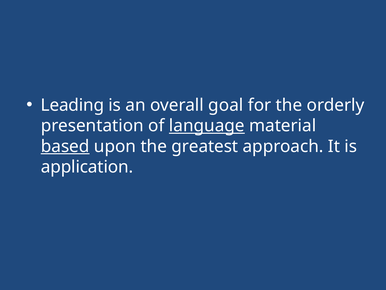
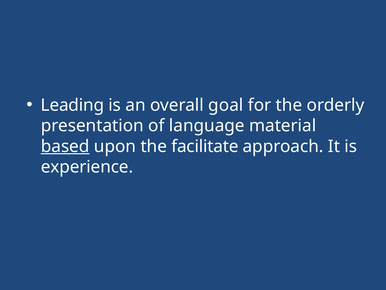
language underline: present -> none
greatest: greatest -> facilitate
application: application -> experience
